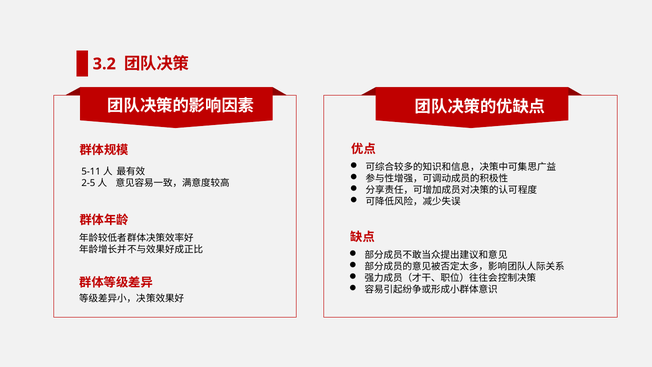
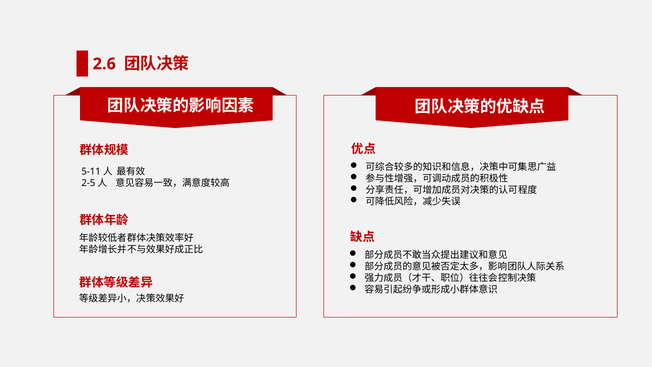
3.2: 3.2 -> 2.6
